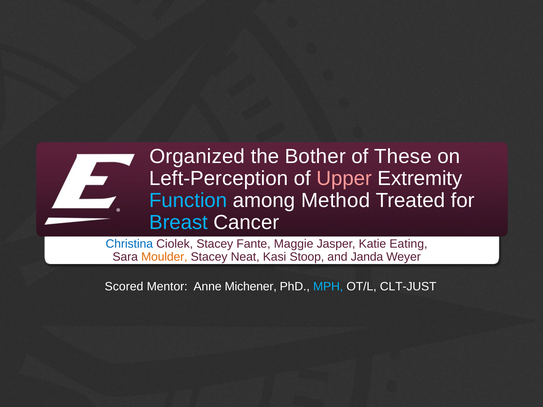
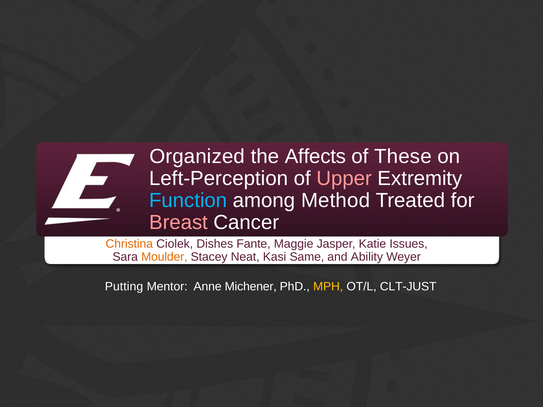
Bother: Bother -> Affects
Breast colour: light blue -> pink
Christina colour: blue -> orange
Ciolek Stacey: Stacey -> Dishes
Eating: Eating -> Issues
Stoop: Stoop -> Same
Janda: Janda -> Ability
Scored: Scored -> Putting
MPH colour: light blue -> yellow
